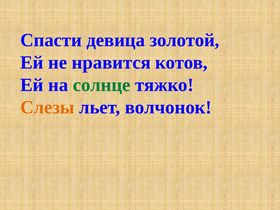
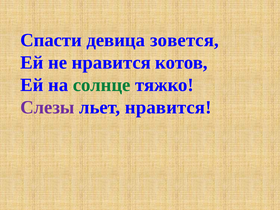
золотой: золотой -> зовется
Слезы colour: orange -> purple
льет волчонок: волчонок -> нравится
